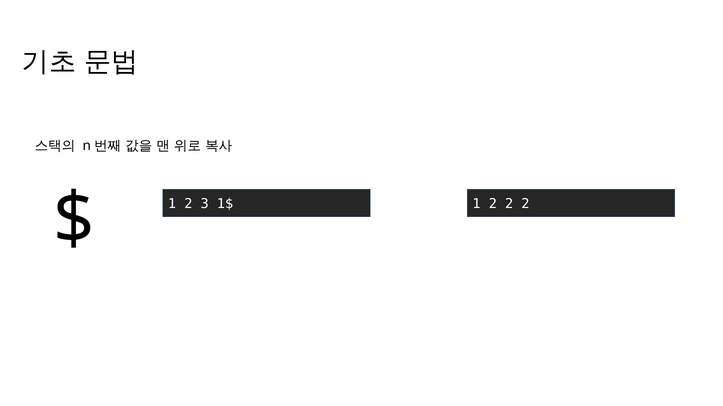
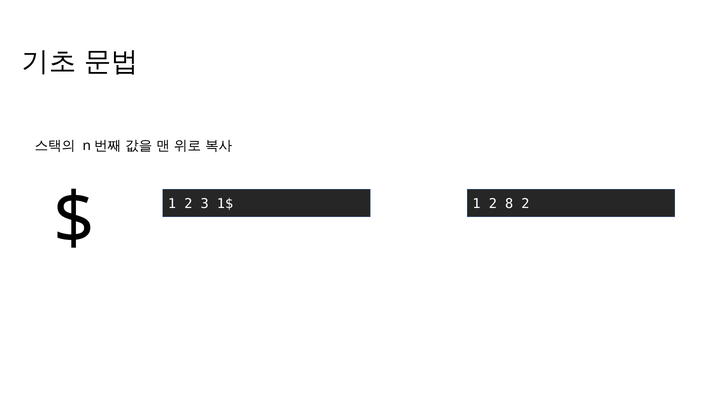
1 2 2: 2 -> 8
